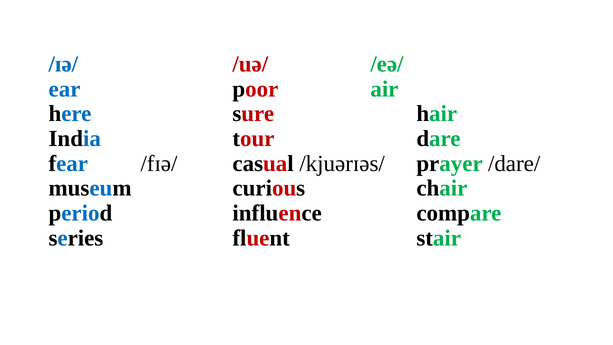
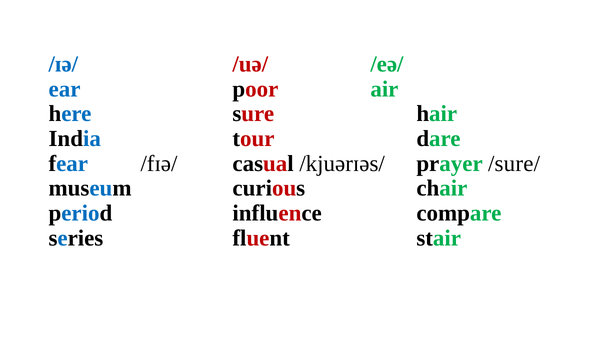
/dare/: /dare/ -> /sure/
